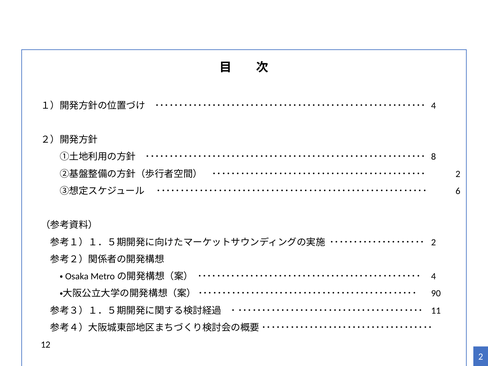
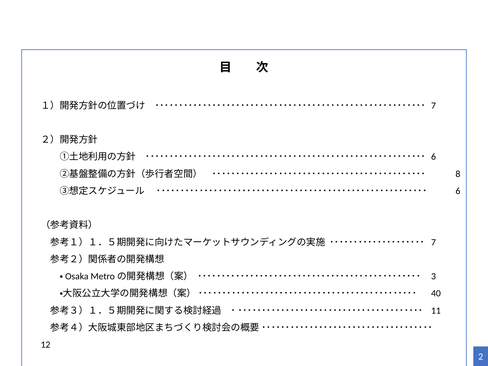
4 at (434, 106): 4 -> 7
8 at (434, 157): 8 -> 6
2 at (458, 174): 2 -> 8
2 at (434, 242): 2 -> 7
4 at (434, 276): 4 -> 3
90: 90 -> 40
